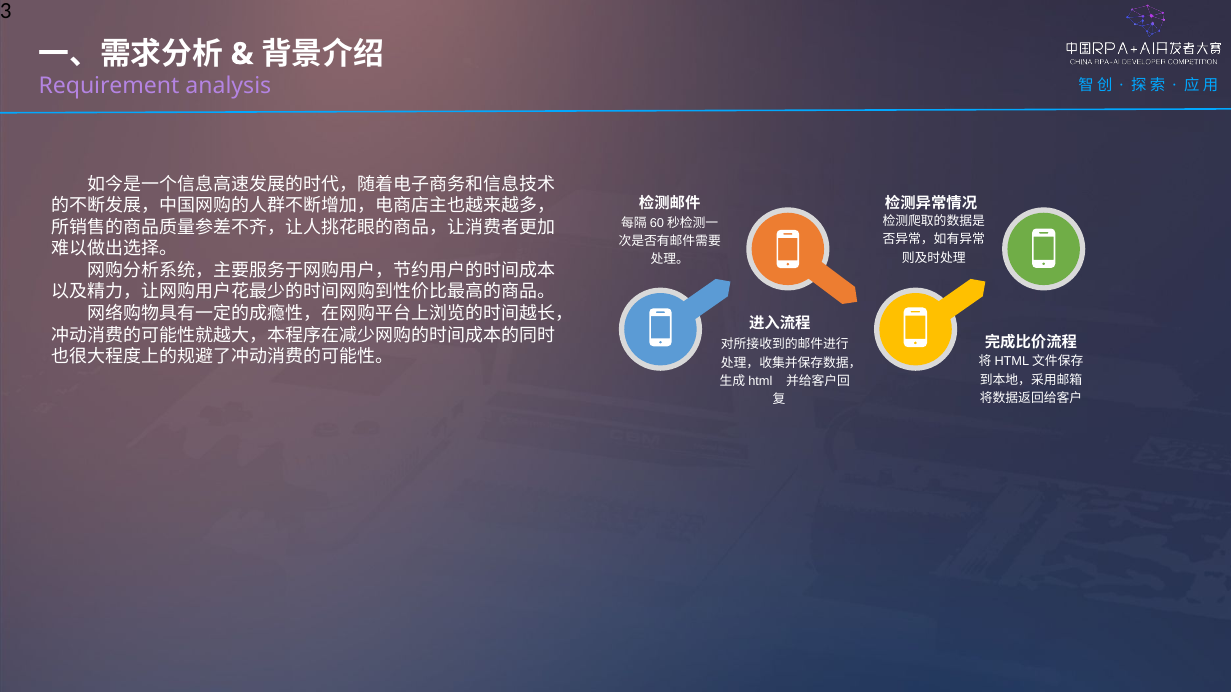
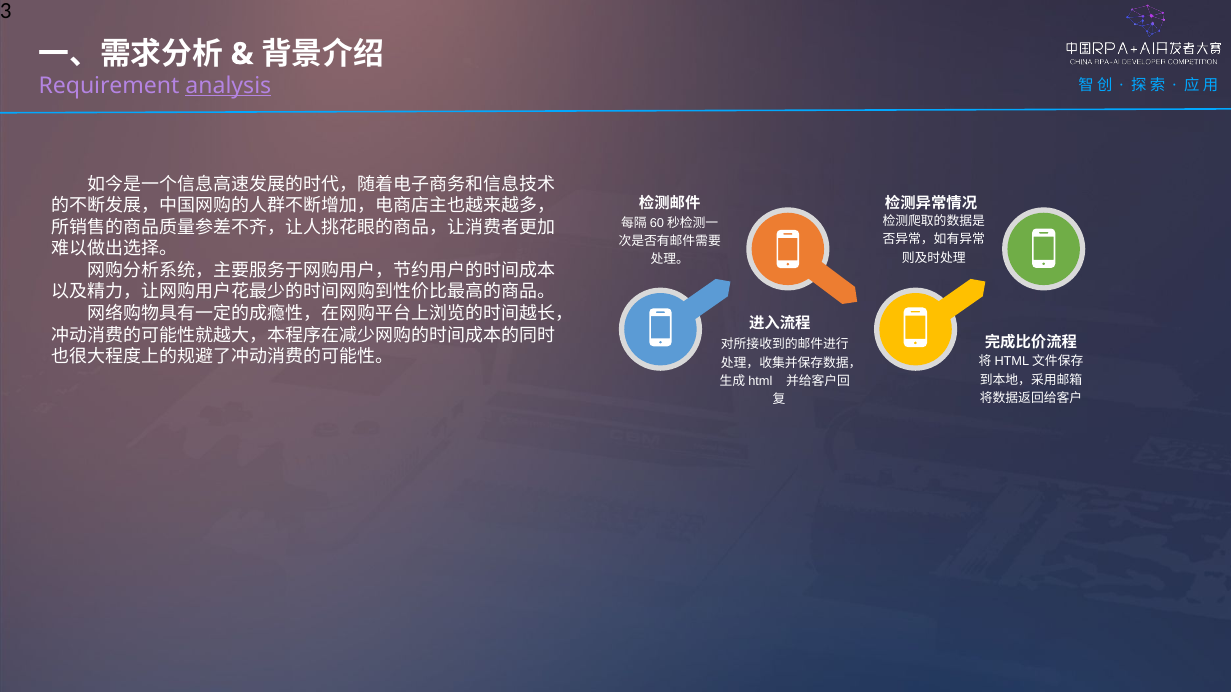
analysis underline: none -> present
